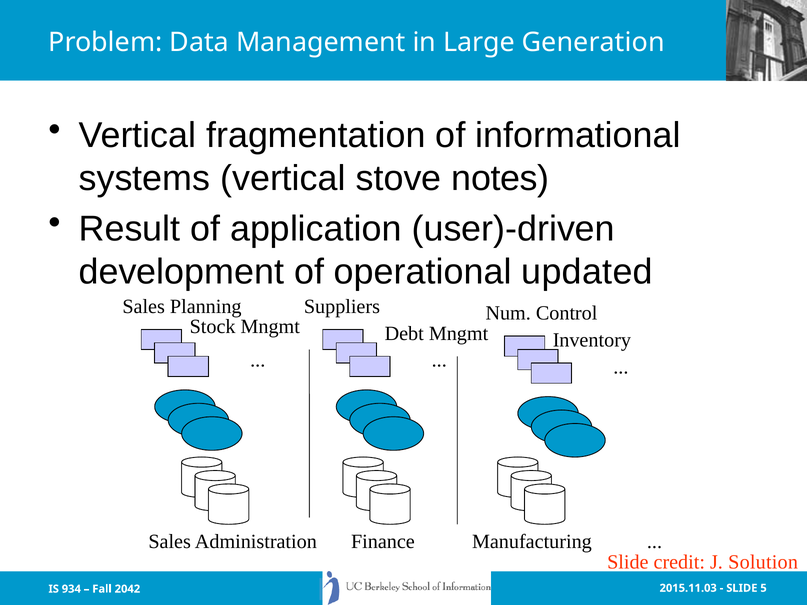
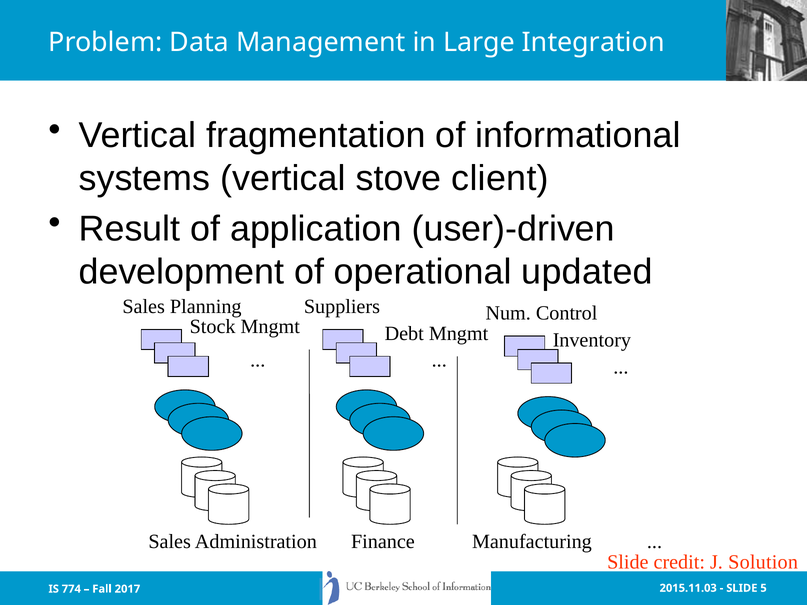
Generation: Generation -> Integration
notes: notes -> client
934: 934 -> 774
2042: 2042 -> 2017
